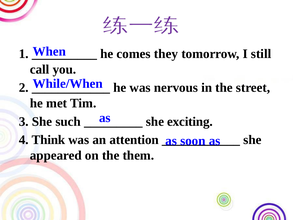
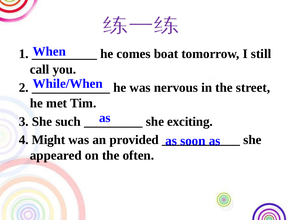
they: they -> boat
Think: Think -> Might
attention: attention -> provided
them: them -> often
